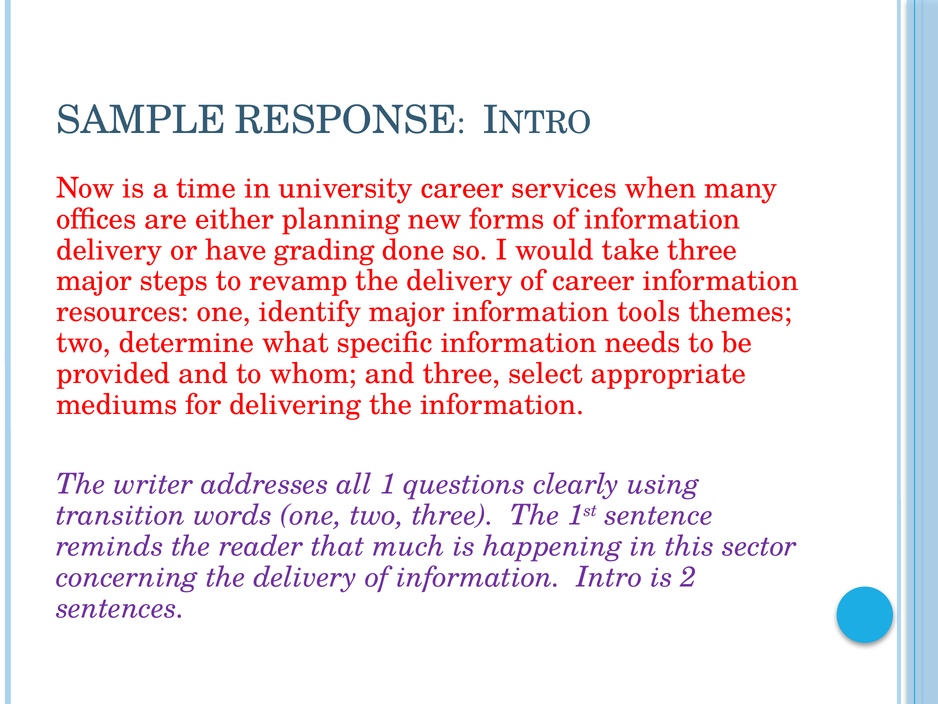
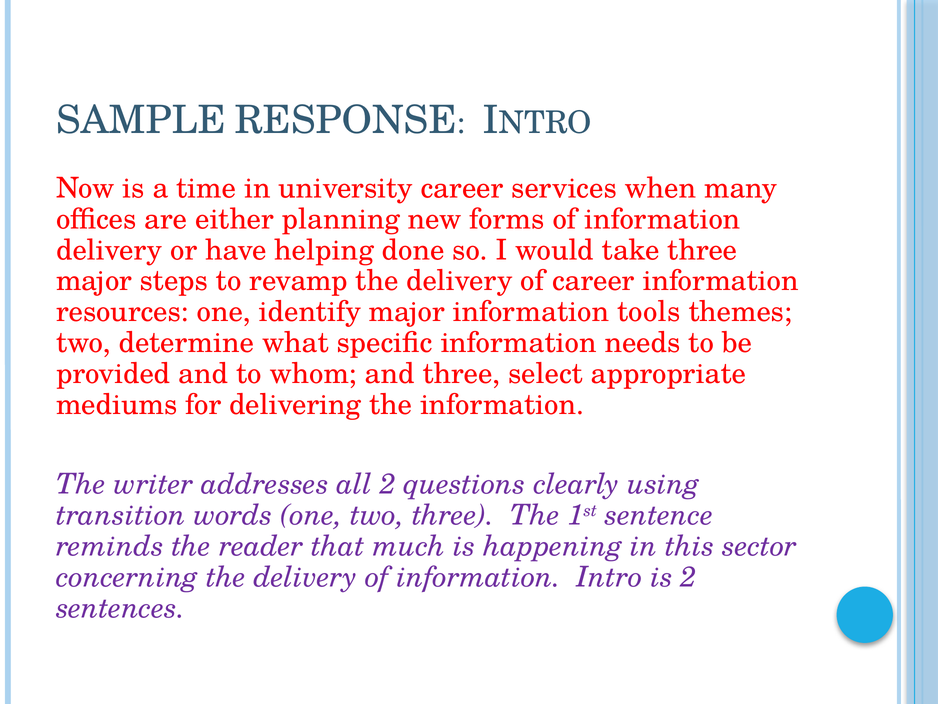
grading: grading -> helping
all 1: 1 -> 2
